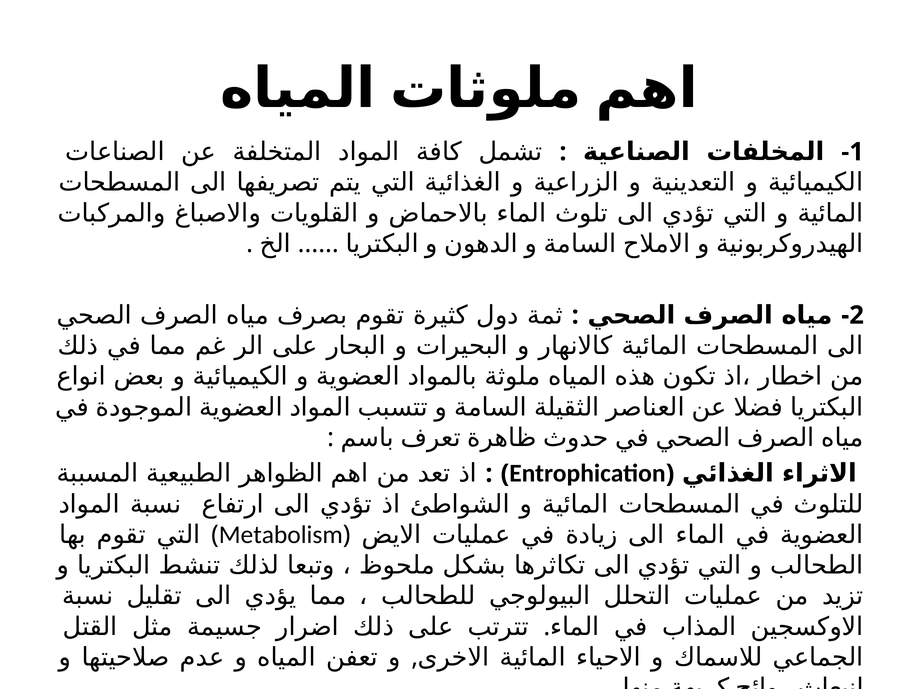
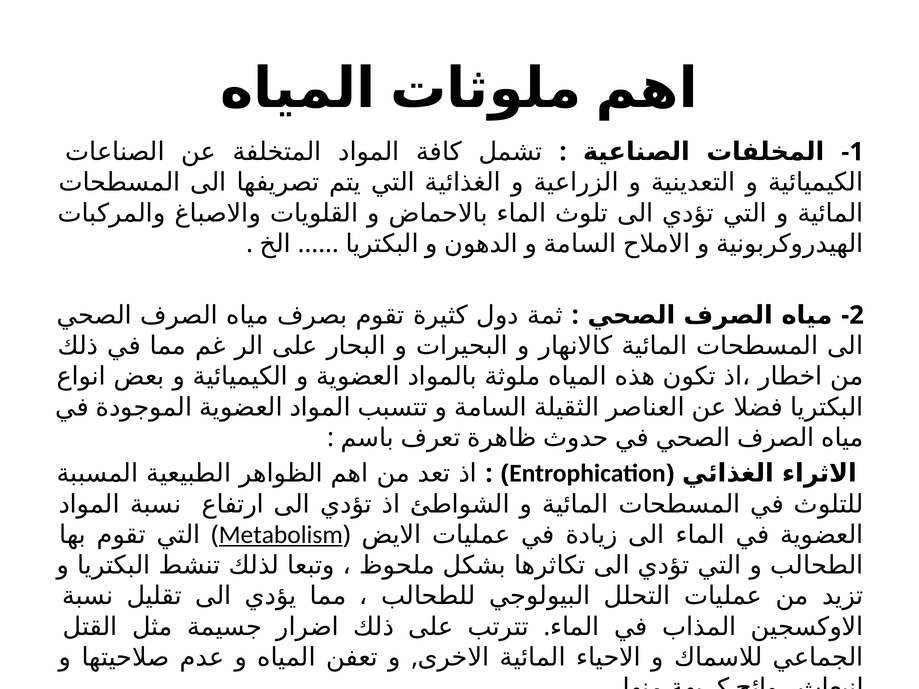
Metabolism underline: none -> present
